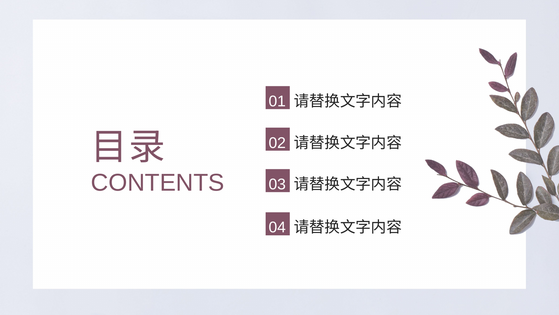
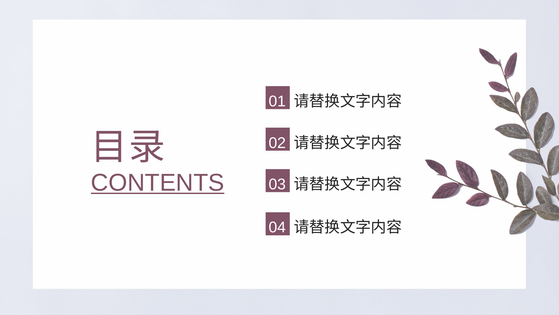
CONTENTS underline: none -> present
